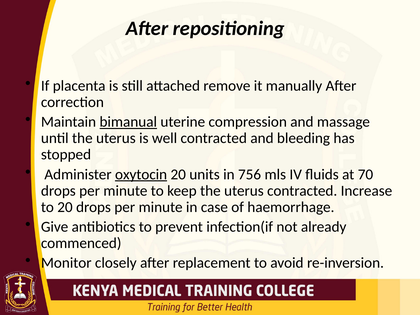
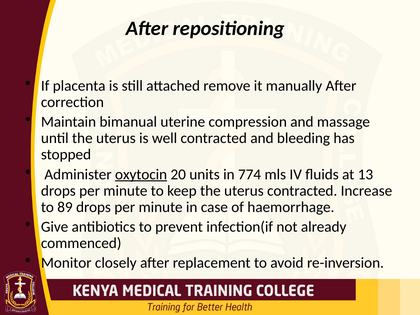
bimanual underline: present -> none
756: 756 -> 774
70: 70 -> 13
to 20: 20 -> 89
